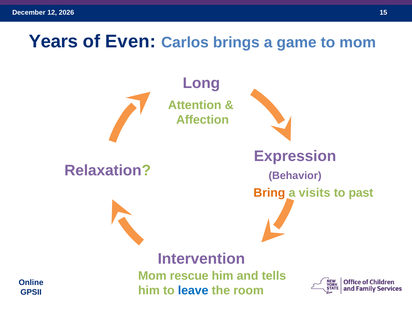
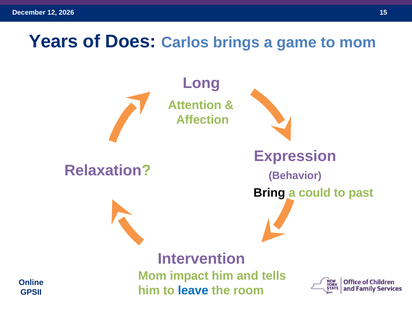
Even: Even -> Does
Bring colour: orange -> black
visits: visits -> could
rescue: rescue -> impact
